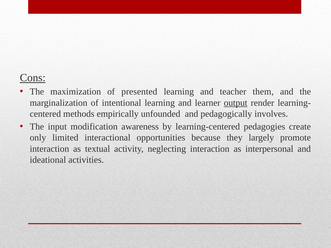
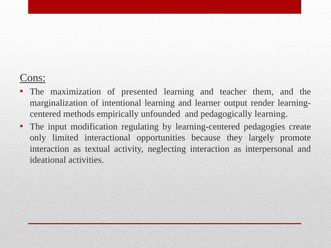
output underline: present -> none
pedagogically involves: involves -> learning
awareness: awareness -> regulating
